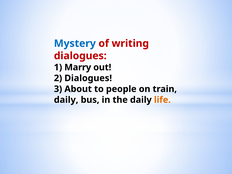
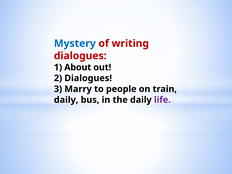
Marry: Marry -> About
About: About -> Marry
life colour: orange -> purple
